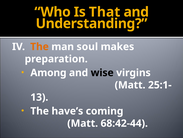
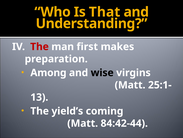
The at (39, 46) colour: orange -> red
soul: soul -> first
have’s: have’s -> yield’s
68:42-44: 68:42-44 -> 84:42-44
